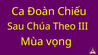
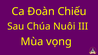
Theo: Theo -> Nuôi
